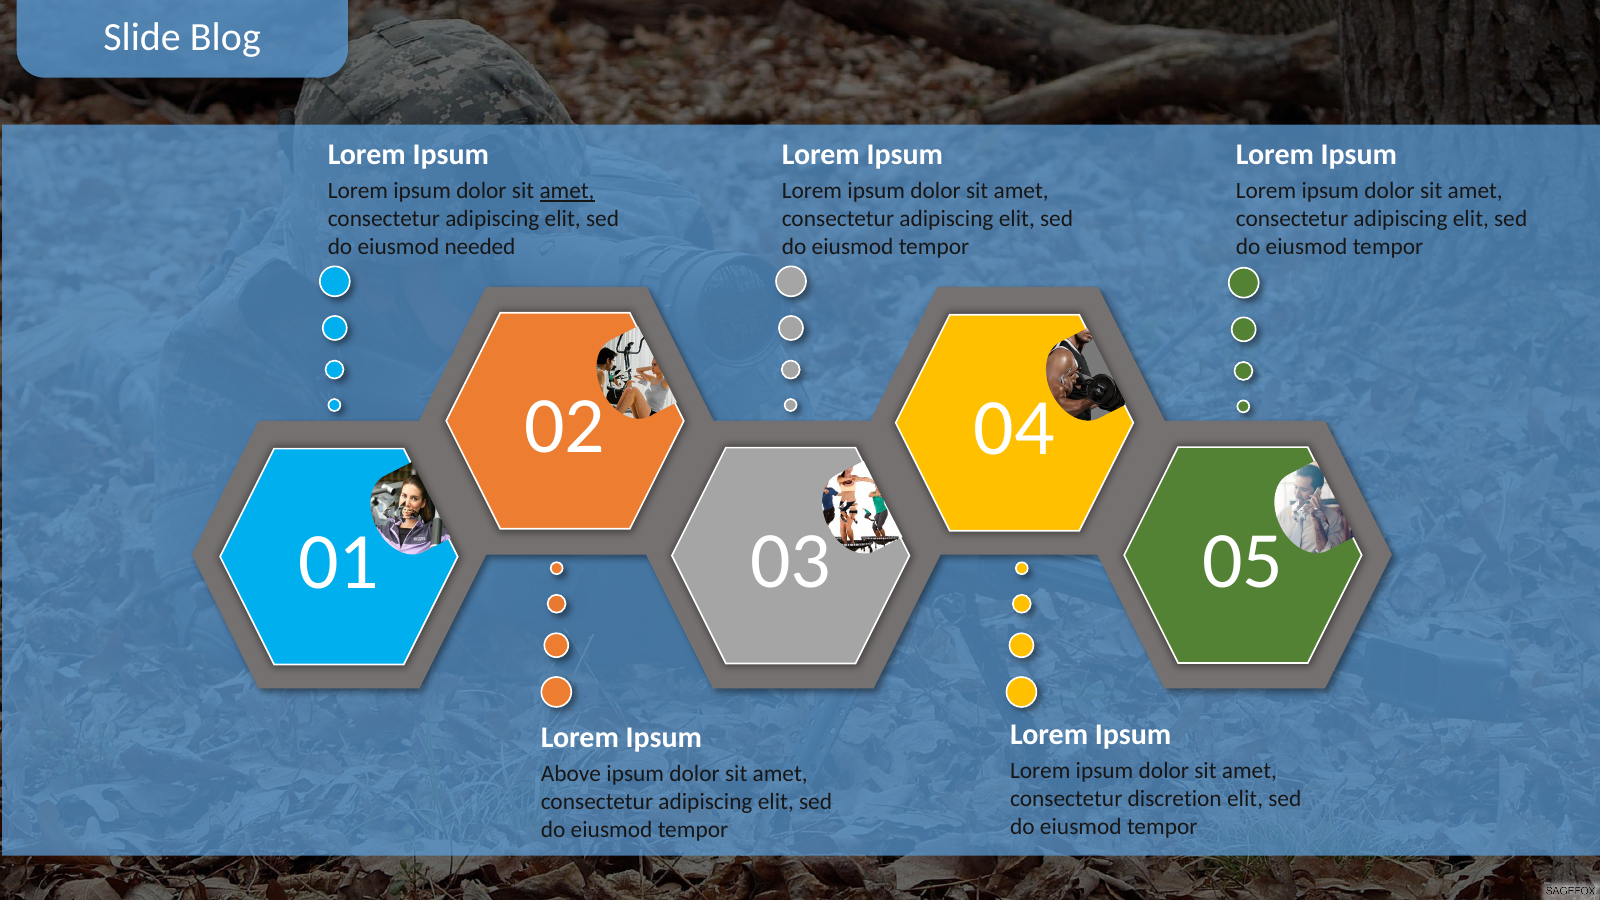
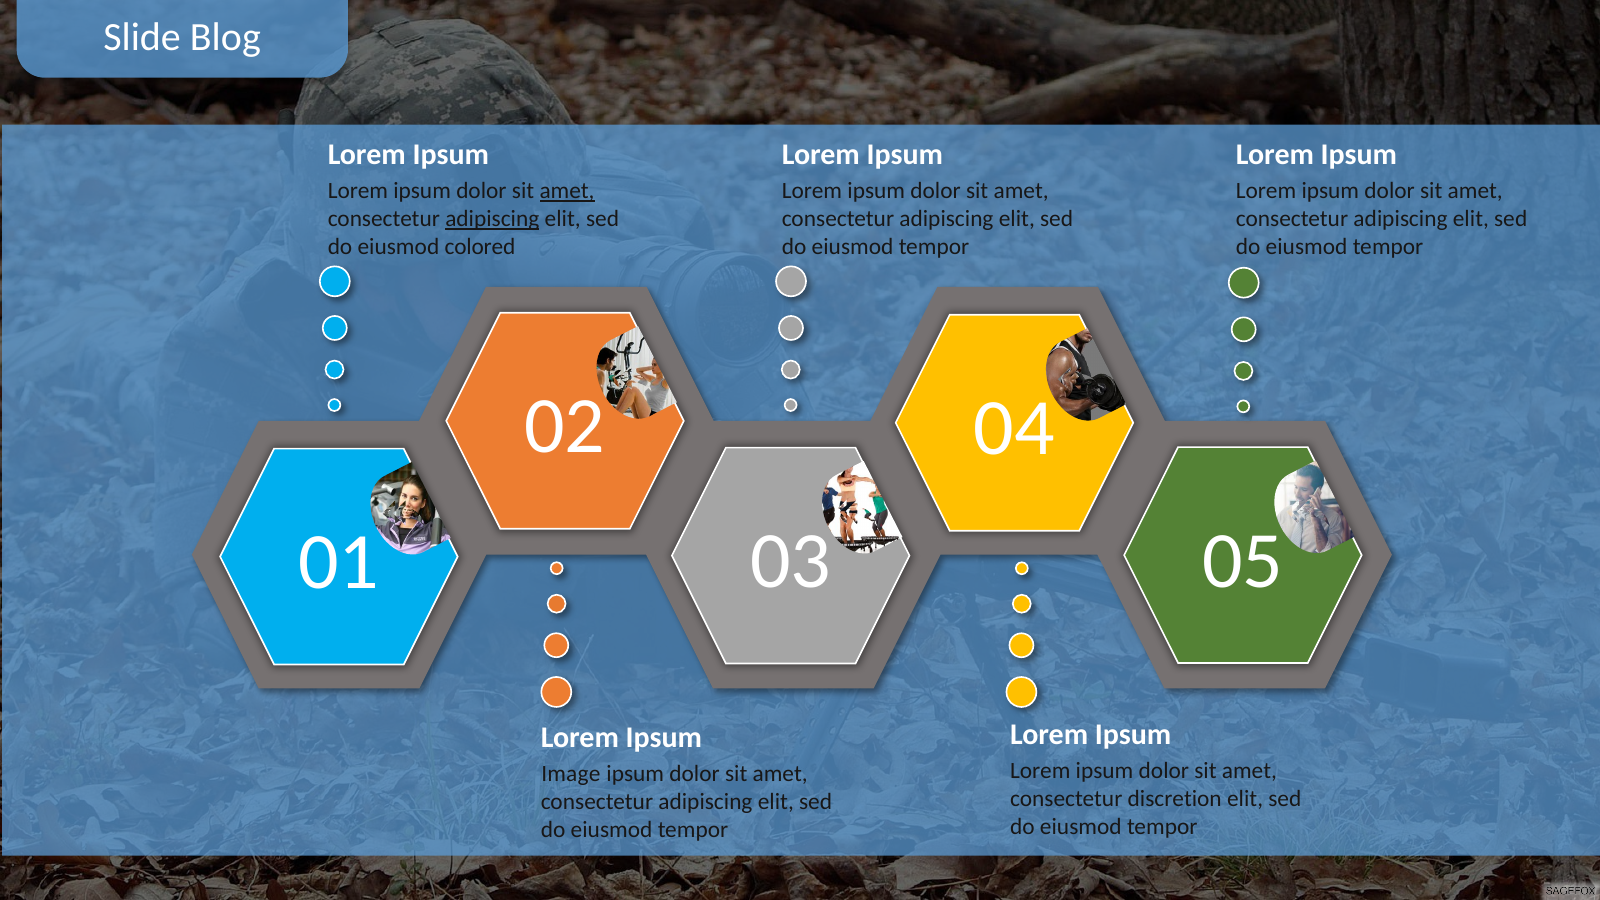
adipiscing at (492, 219) underline: none -> present
needed: needed -> colored
Above: Above -> Image
